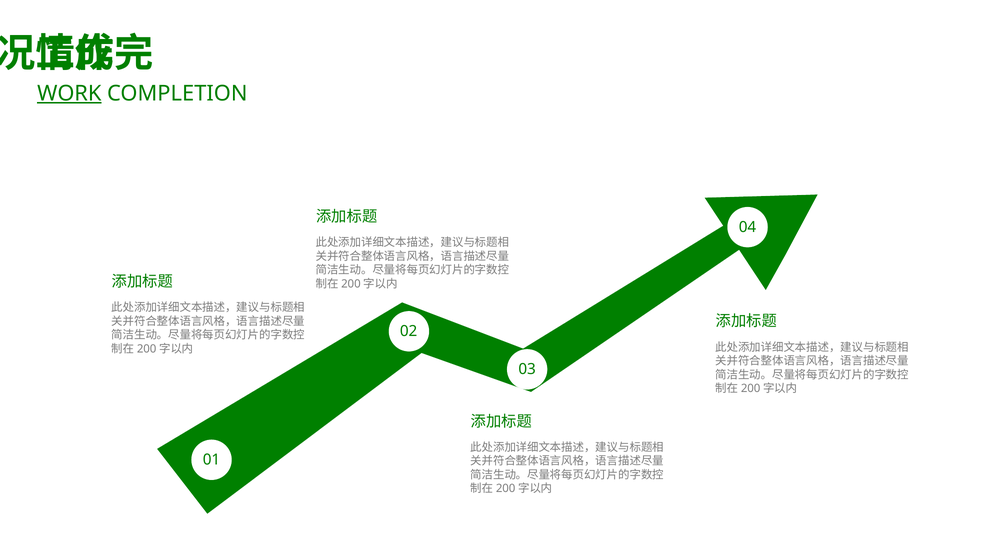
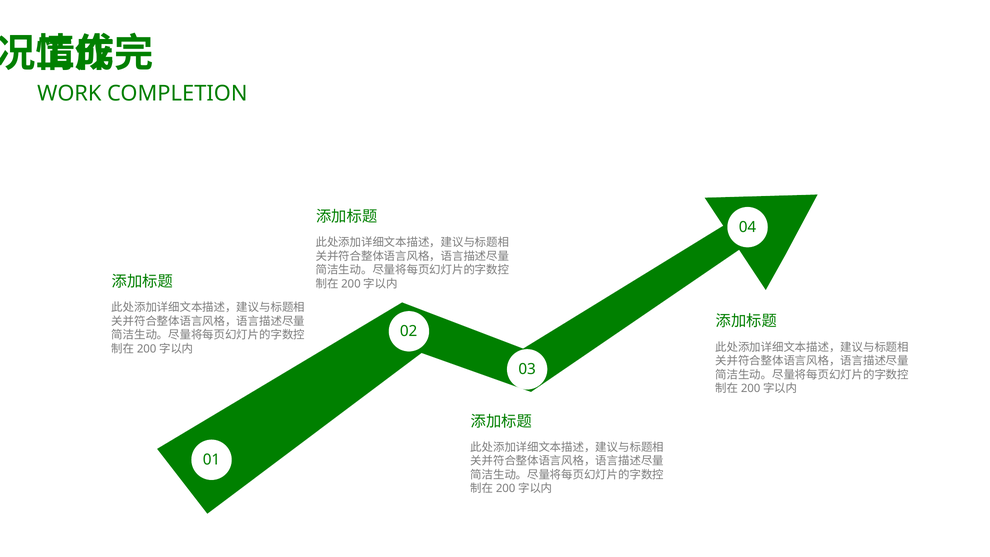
WORK underline: present -> none
